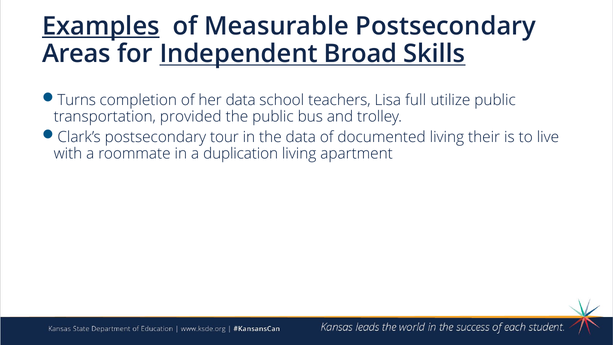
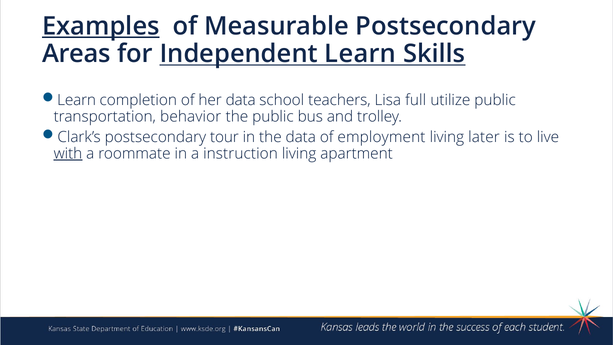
Independent Broad: Broad -> Learn
Turns at (77, 100): Turns -> Learn
provided: provided -> behavior
documented: documented -> employment
their: their -> later
with underline: none -> present
duplication: duplication -> instruction
